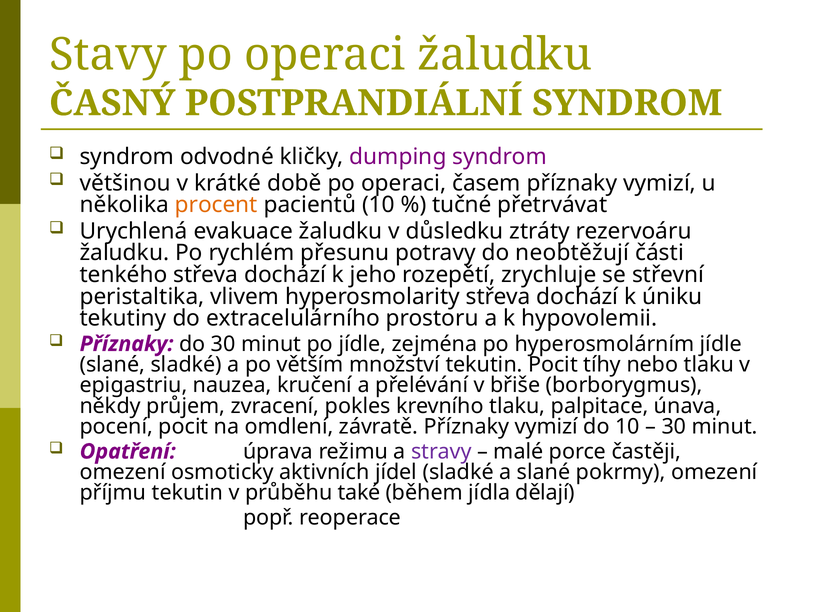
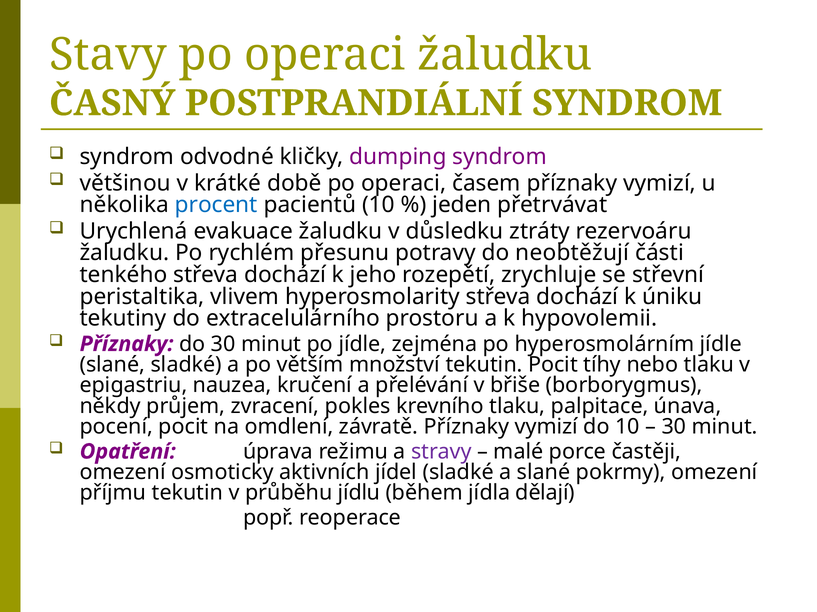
procent colour: orange -> blue
tučné: tučné -> jeden
také: také -> jídlu
